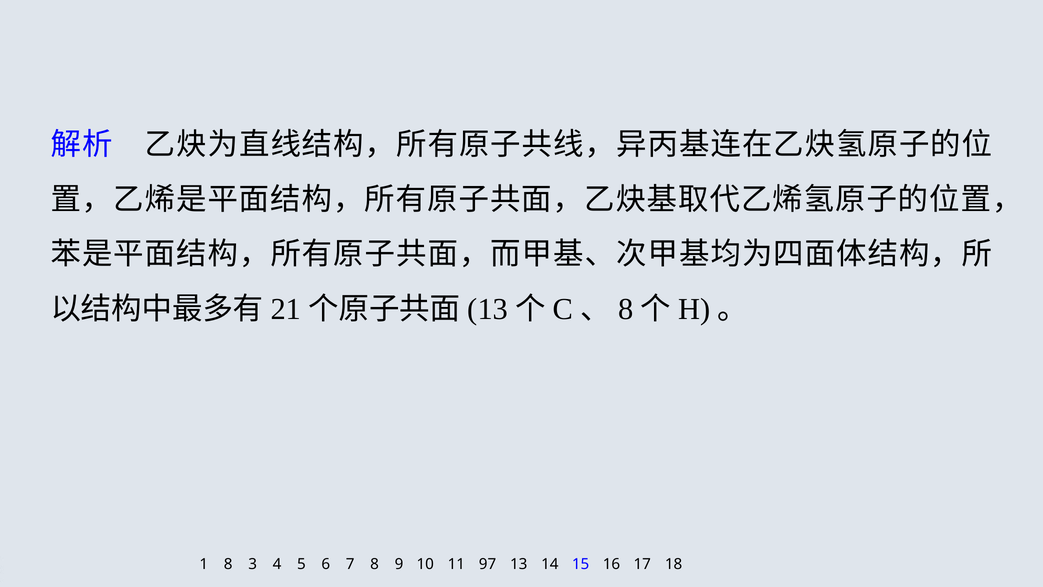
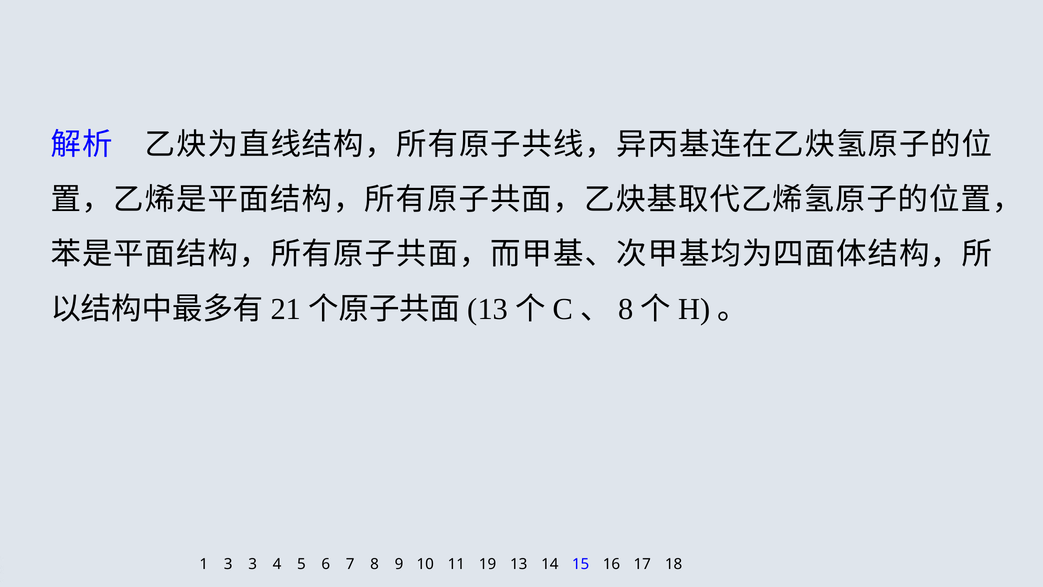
1 8: 8 -> 3
97: 97 -> 19
